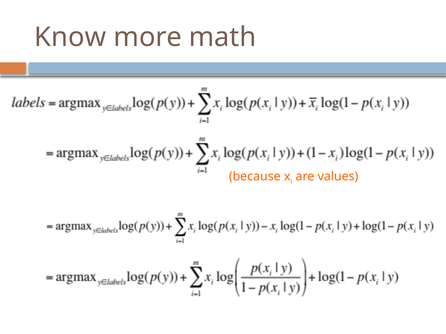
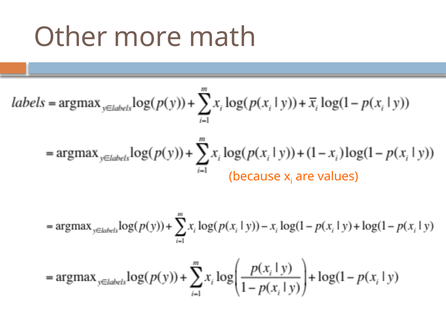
Know: Know -> Other
